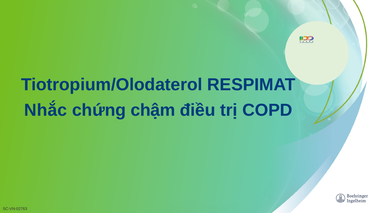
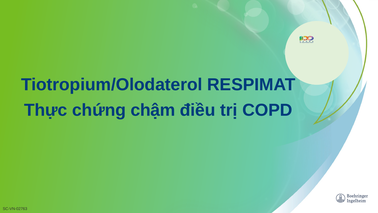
Nhắc: Nhắc -> Thực
